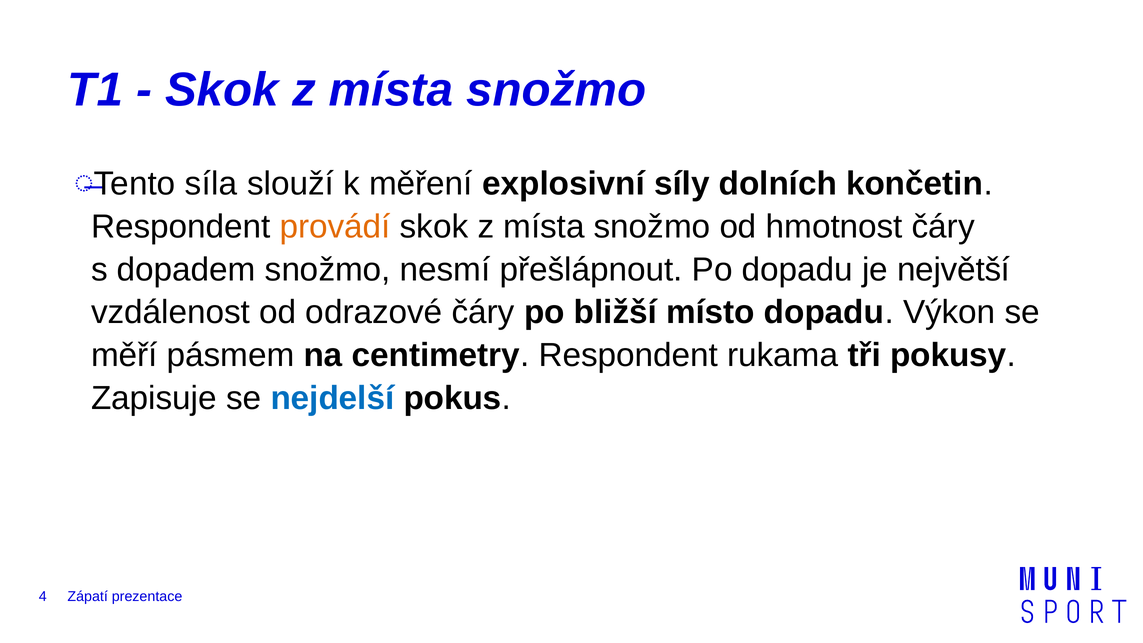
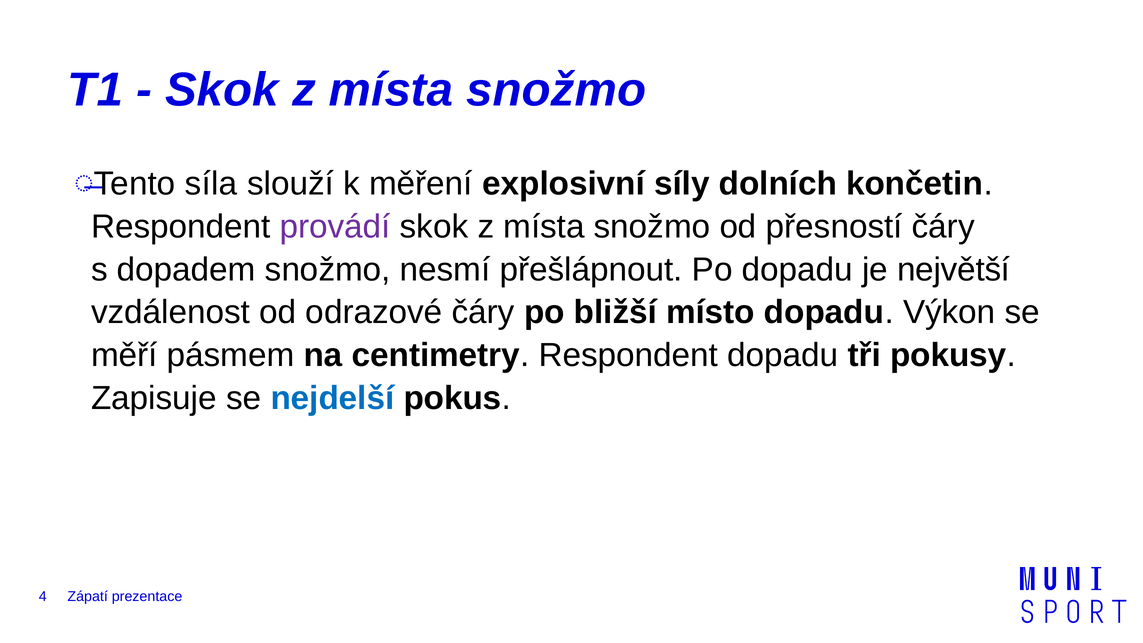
provádí colour: orange -> purple
hmotnost: hmotnost -> přesností
Respondent rukama: rukama -> dopadu
